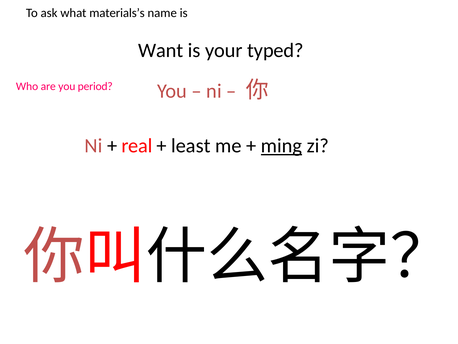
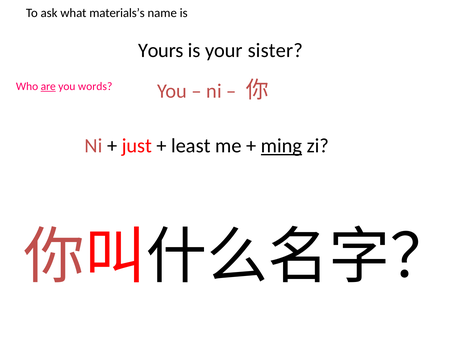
Want: Want -> Yours
typed: typed -> sister
are underline: none -> present
period: period -> words
real: real -> just
